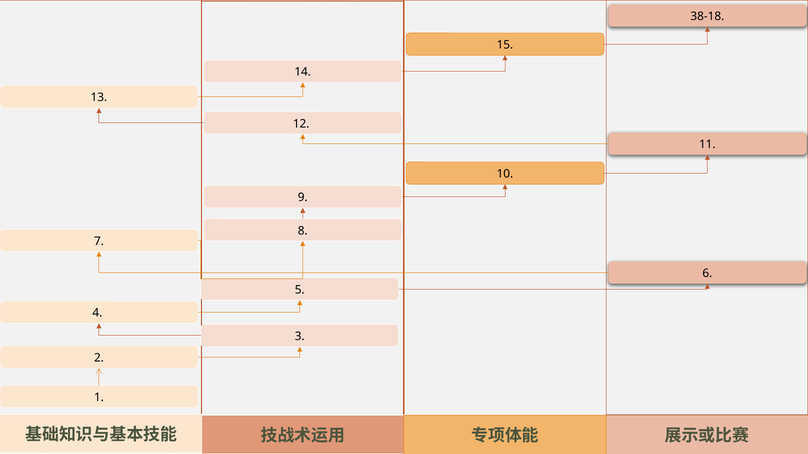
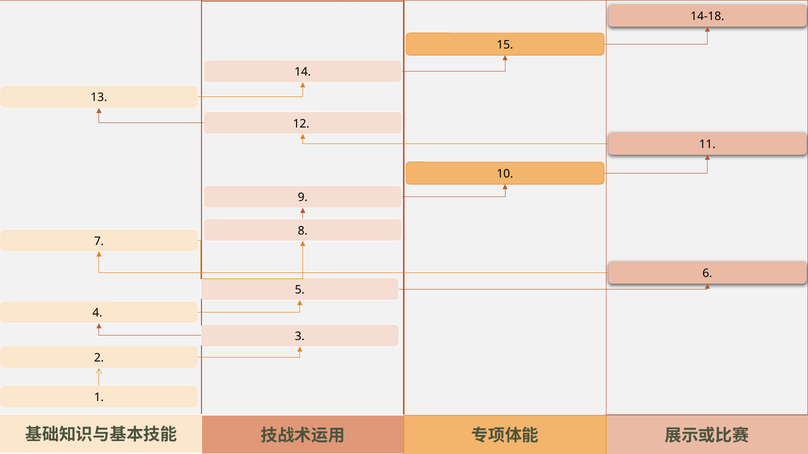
38-18: 38-18 -> 14-18
